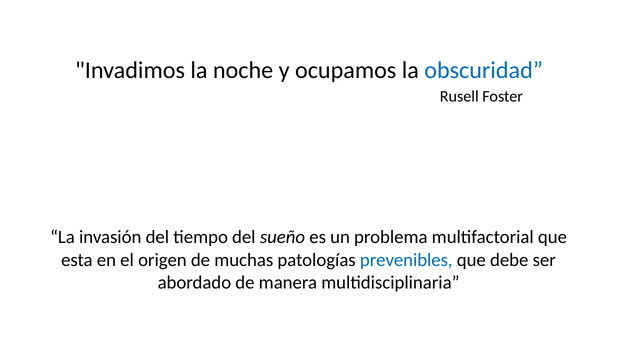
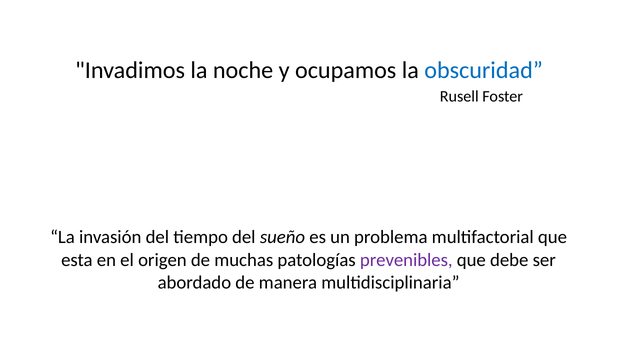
prevenibles colour: blue -> purple
